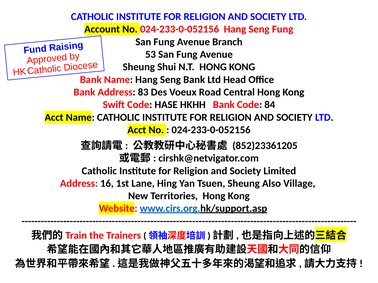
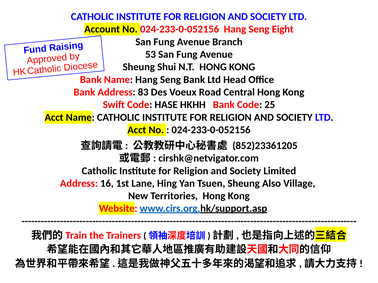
Seng Fung: Fung -> Eight
84: 84 -> 25
